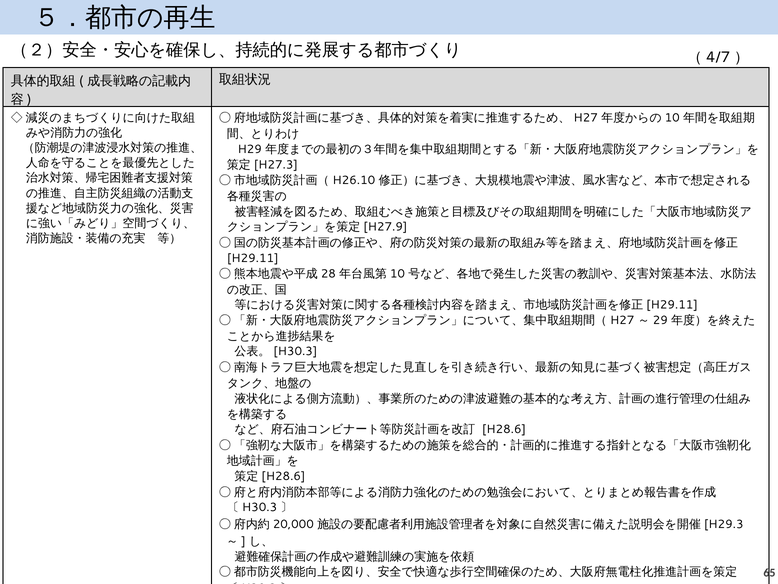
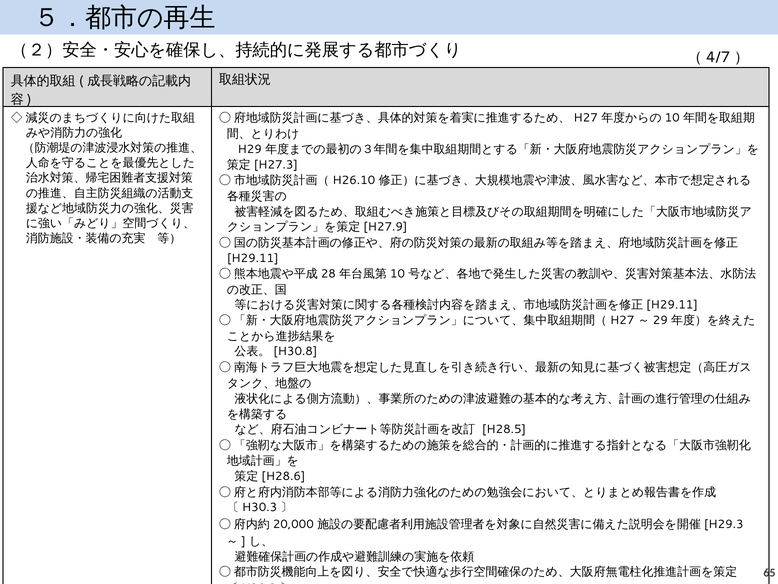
H30.3 at (295, 351): H30.3 -> H30.8
H28.6 at (504, 429): H28.6 -> H28.5
